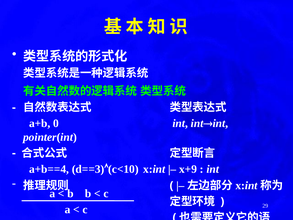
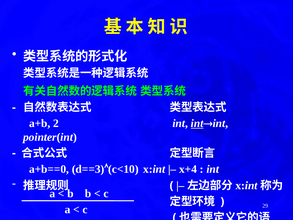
0: 0 -> 2
int at (197, 123) underline: none -> present
a+b==4: a+b==4 -> a+b==0
x+9: x+9 -> x+4
